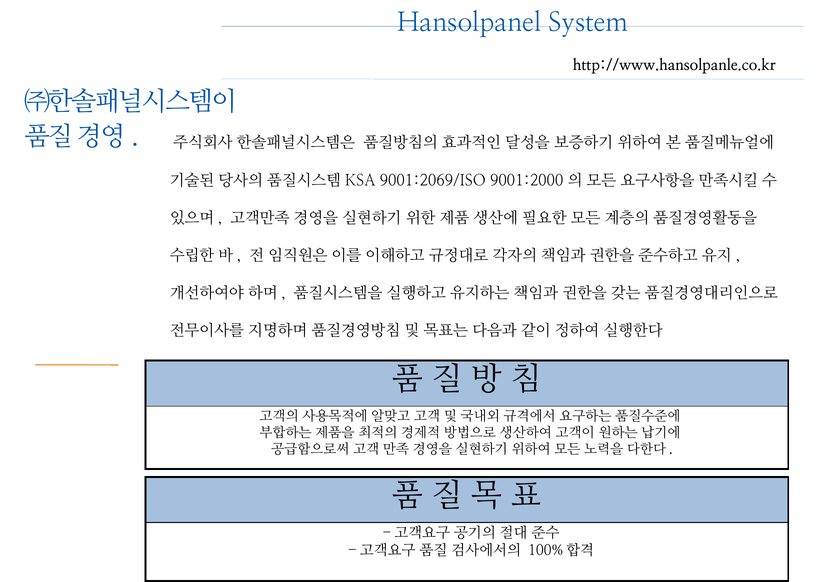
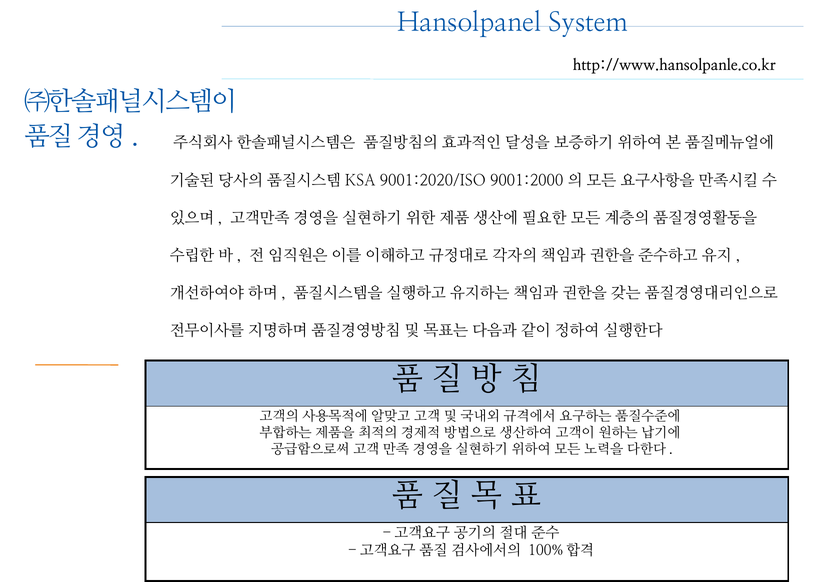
9001:2069/ISO: 9001:2069/ISO -> 9001:2020/ISO
